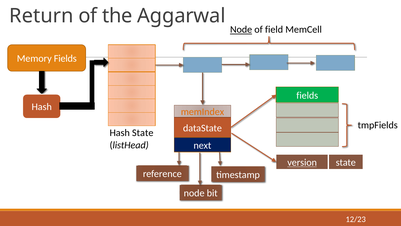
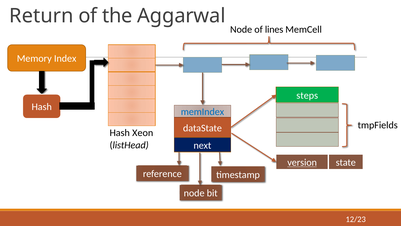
Node at (241, 30) underline: present -> none
field: field -> lines
Memory Fields: Fields -> Index
fields at (307, 95): fields -> steps
memIndex colour: orange -> blue
Hash State: State -> Xeon
